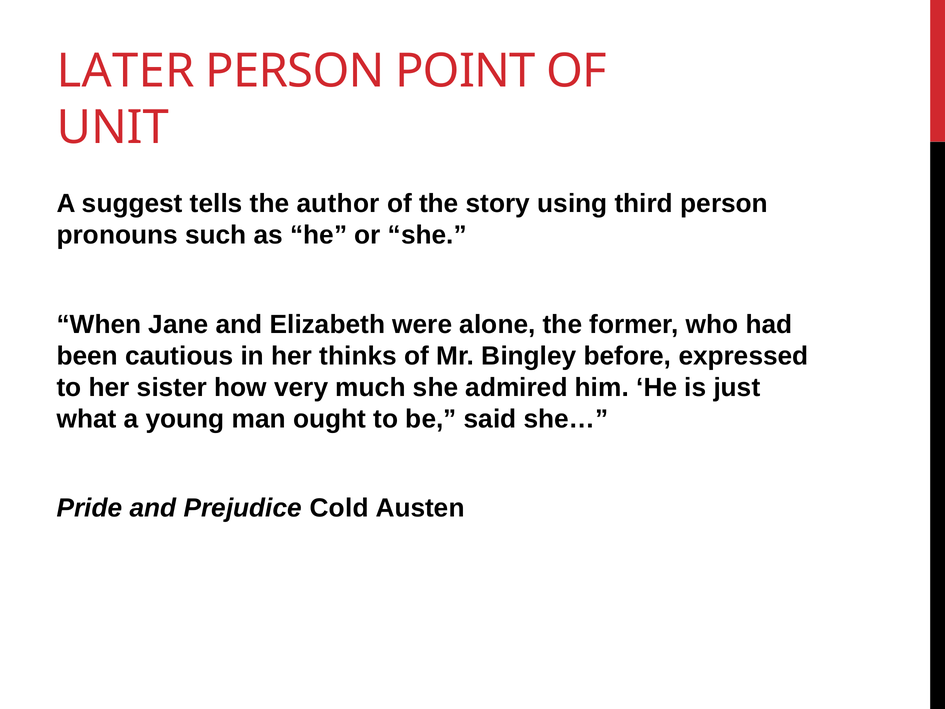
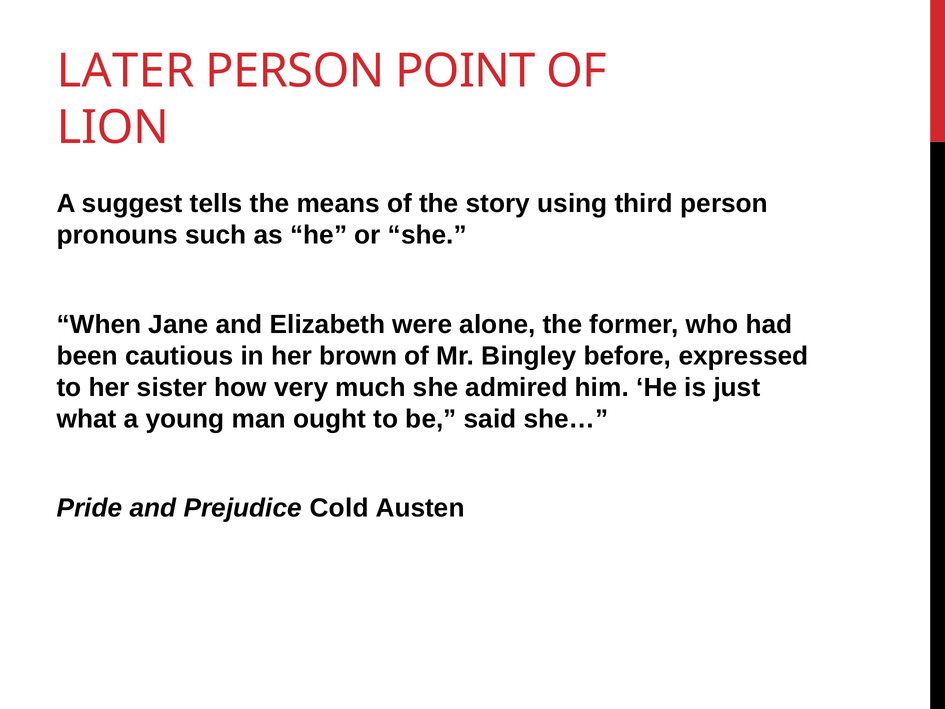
UNIT: UNIT -> LION
author: author -> means
thinks: thinks -> brown
